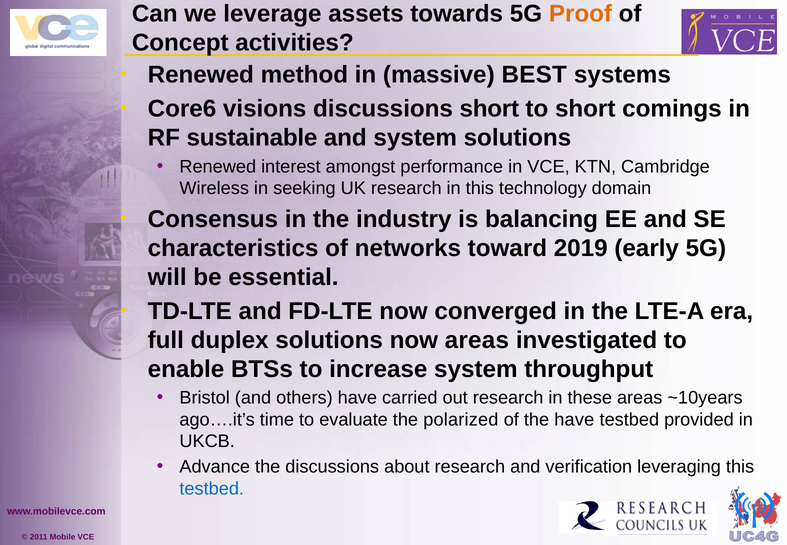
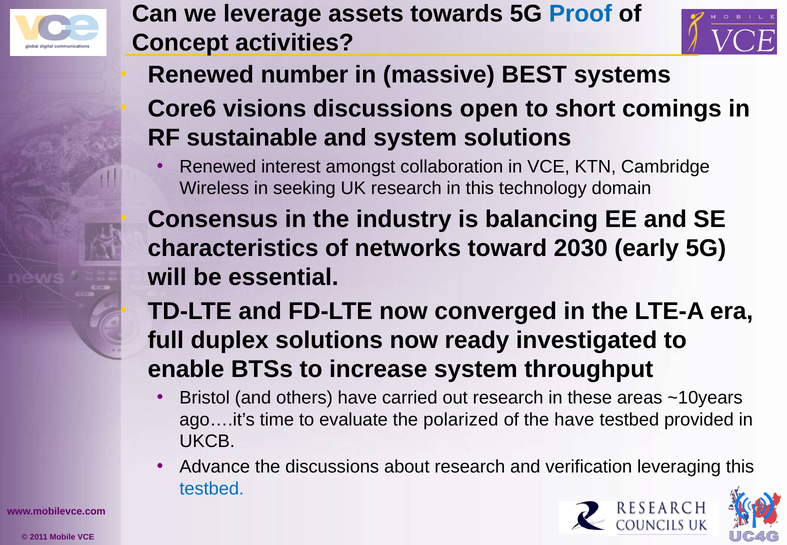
Proof colour: orange -> blue
method: method -> number
discussions short: short -> open
performance: performance -> collaboration
2019: 2019 -> 2030
now areas: areas -> ready
